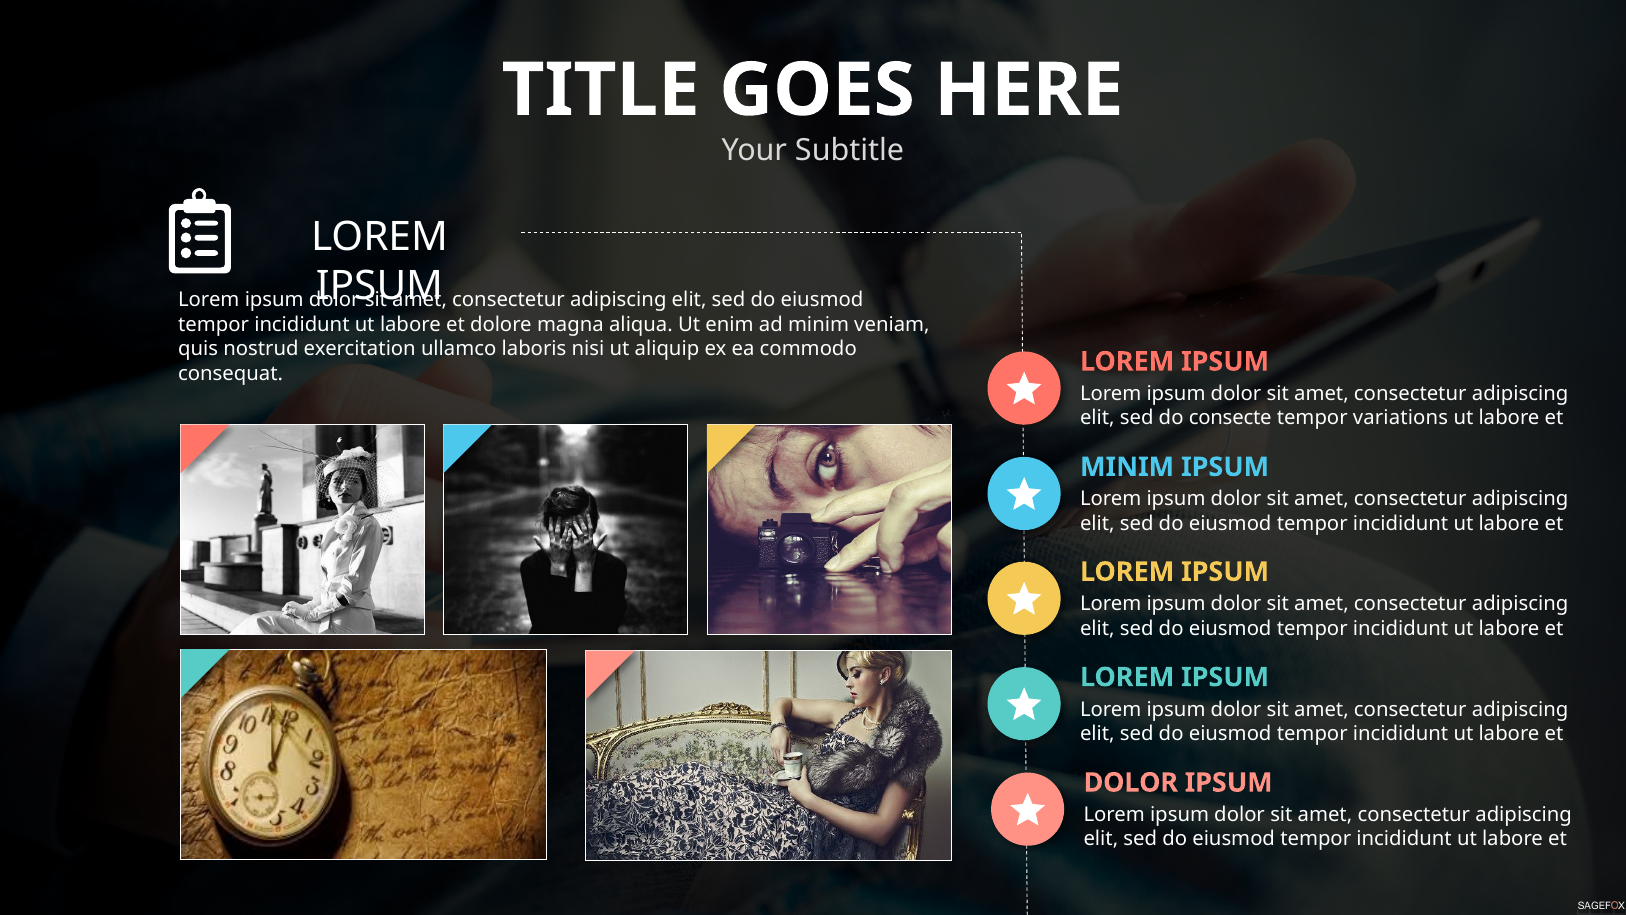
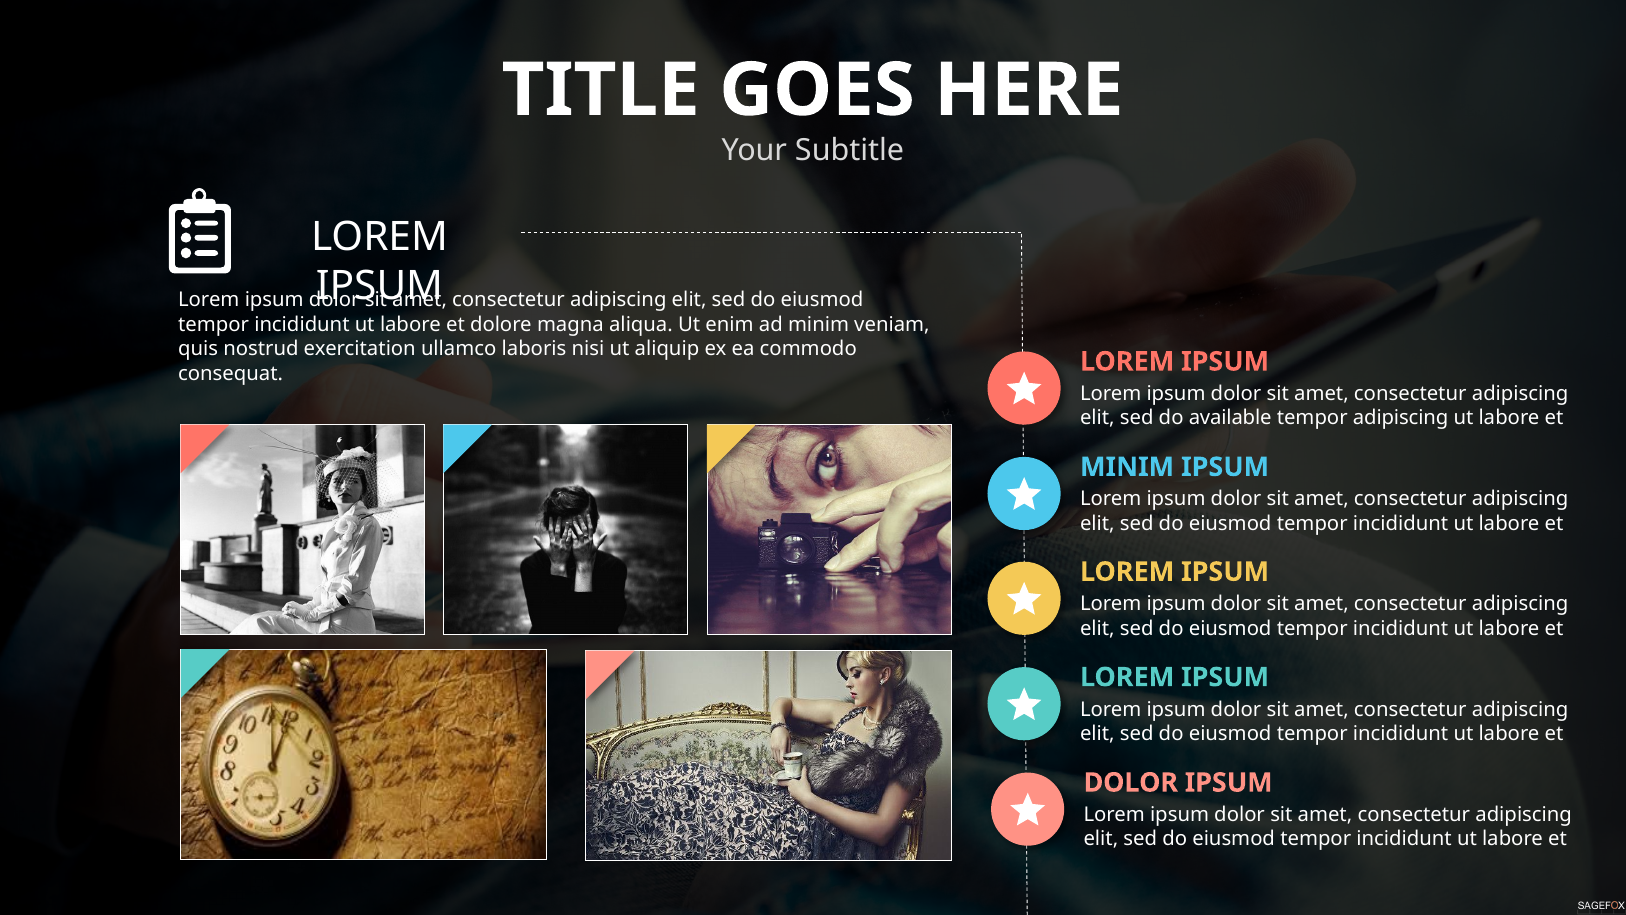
consecte: consecte -> available
tempor variations: variations -> adipiscing
